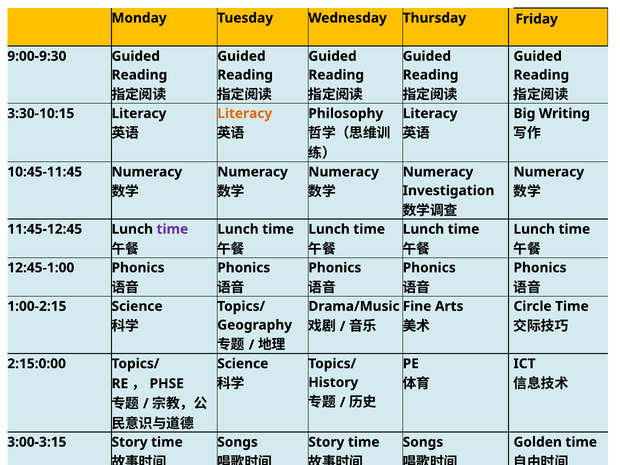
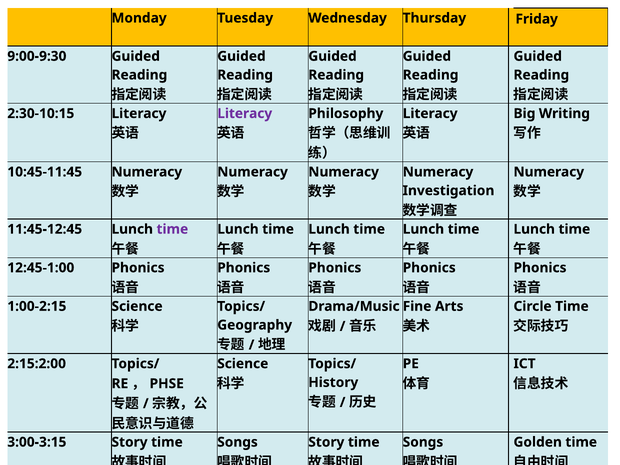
3:30-10:15: 3:30-10:15 -> 2:30-10:15
Literacy at (245, 114) colour: orange -> purple
2:15:0:00: 2:15:0:00 -> 2:15:2:00
